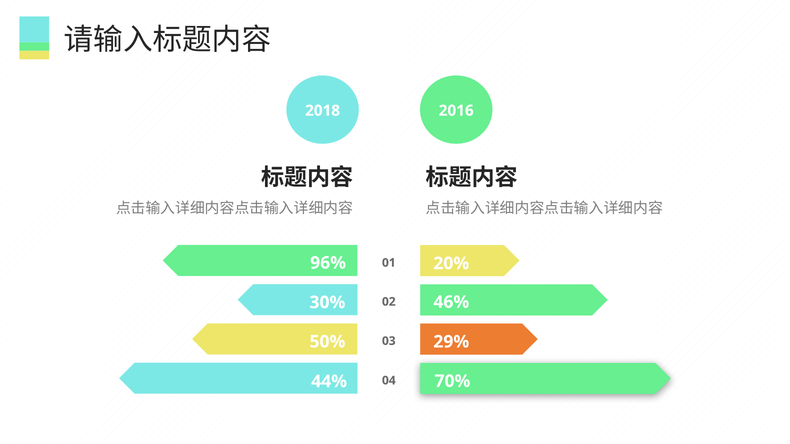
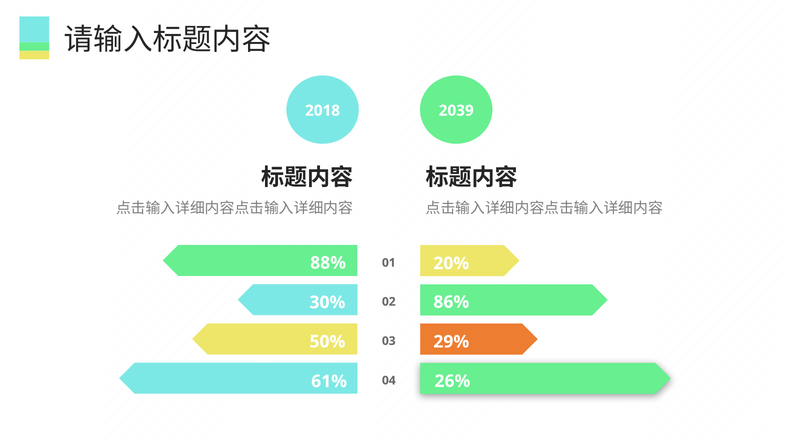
2016: 2016 -> 2039
96%: 96% -> 88%
46%: 46% -> 86%
70%: 70% -> 26%
44%: 44% -> 61%
